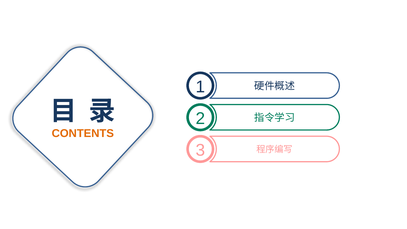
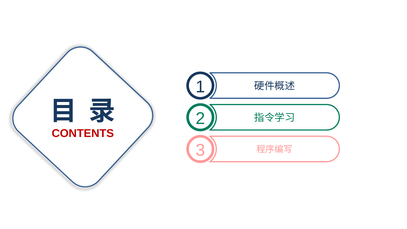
CONTENTS colour: orange -> red
